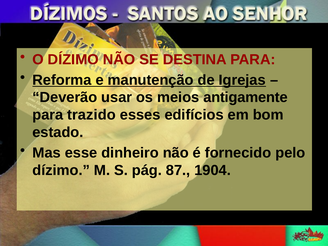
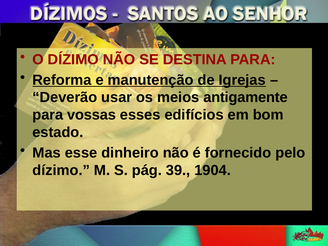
trazido: trazido -> vossas
87: 87 -> 39
